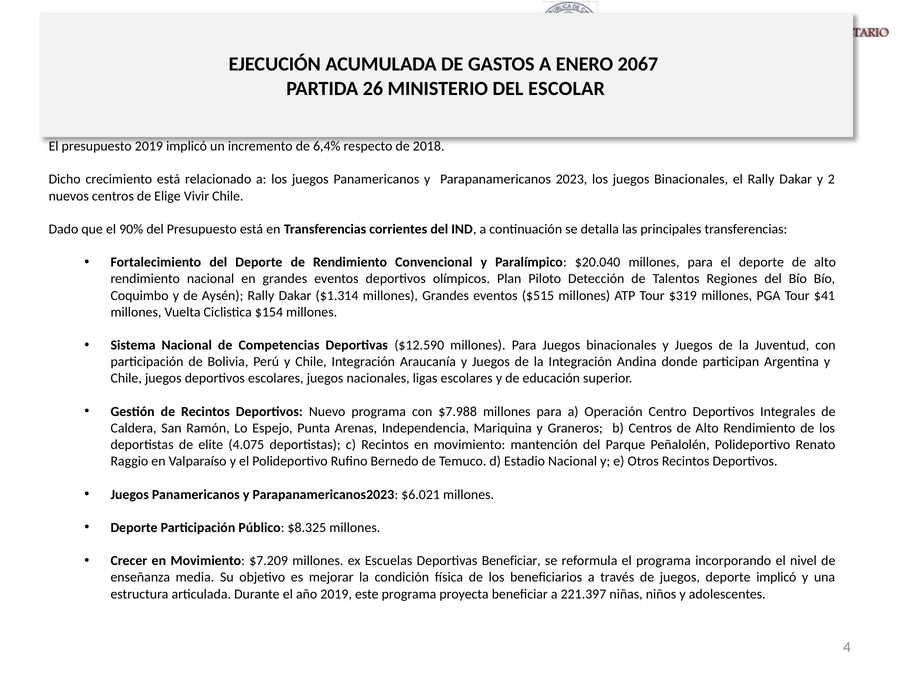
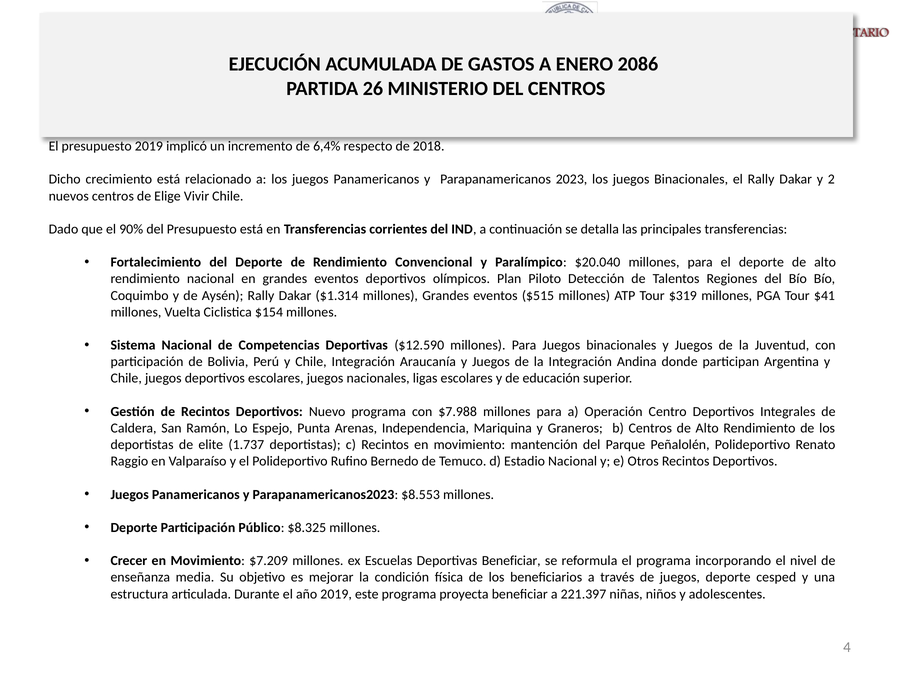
2067: 2067 -> 2086
DEL ESCOLAR: ESCOLAR -> CENTROS
4.075: 4.075 -> 1.737
$6.021: $6.021 -> $8.553
deporte implicó: implicó -> cesped
